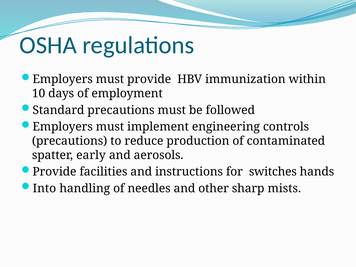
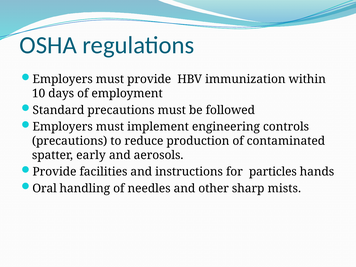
switches: switches -> particles
Into: Into -> Oral
